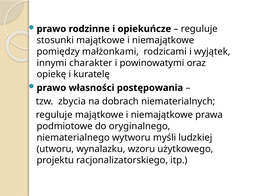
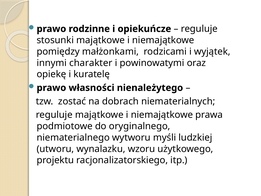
postępowania: postępowania -> nienależytego
zbycia: zbycia -> zostać
